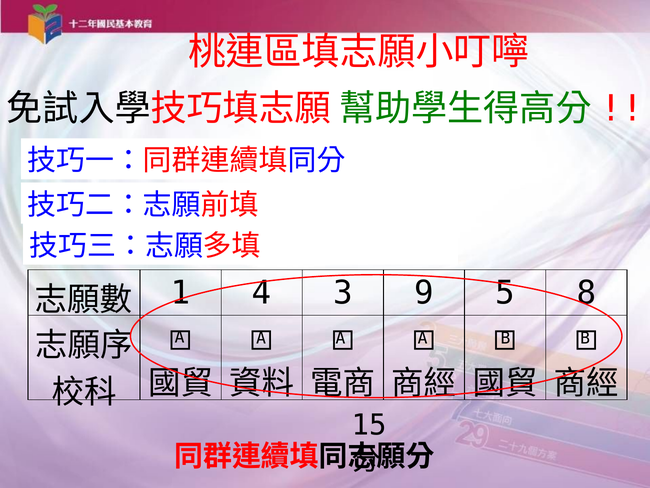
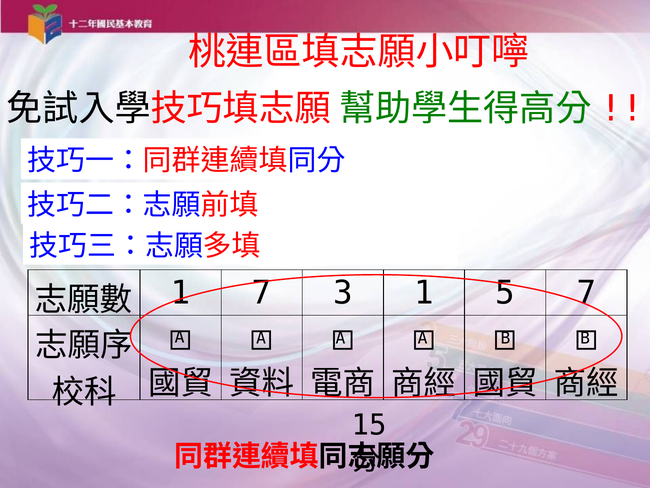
1 4: 4 -> 7
3 9: 9 -> 1
5 8: 8 -> 7
